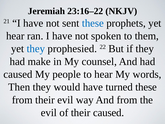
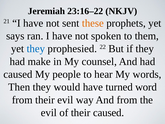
these at (93, 23) colour: blue -> orange
hear at (15, 36): hear -> says
turned these: these -> word
